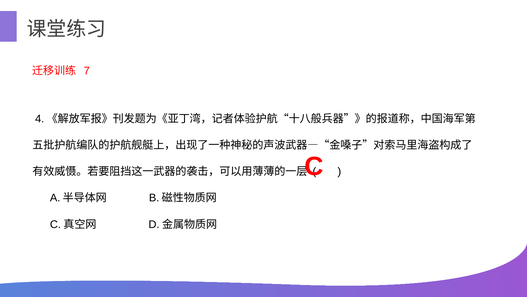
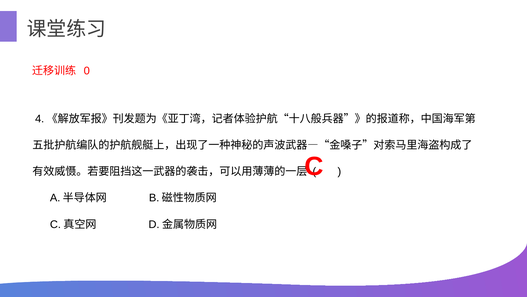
7: 7 -> 0
